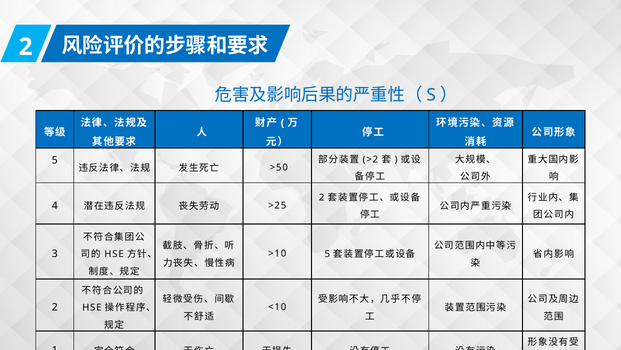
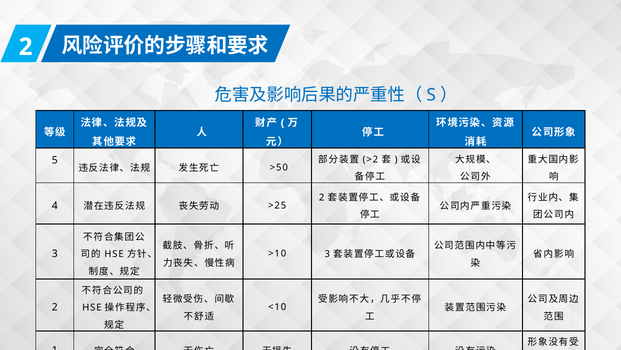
>10 5: 5 -> 3
